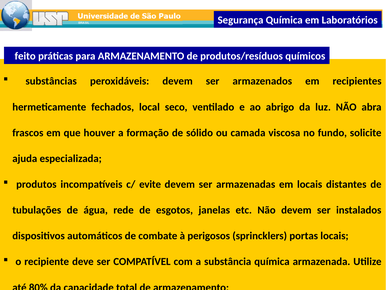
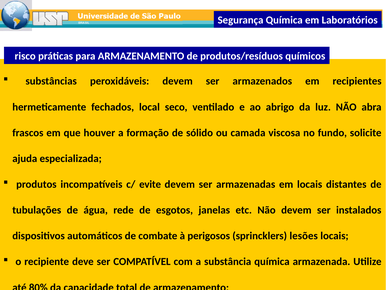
feito: feito -> risco
portas: portas -> lesões
